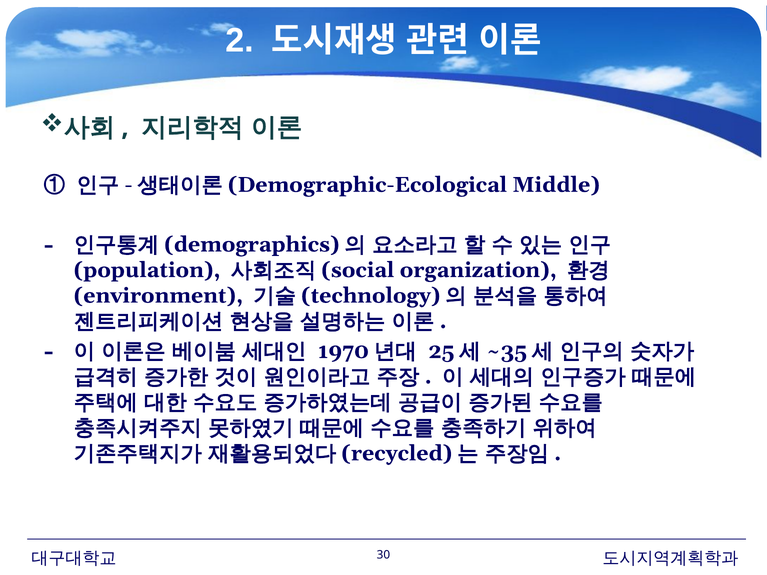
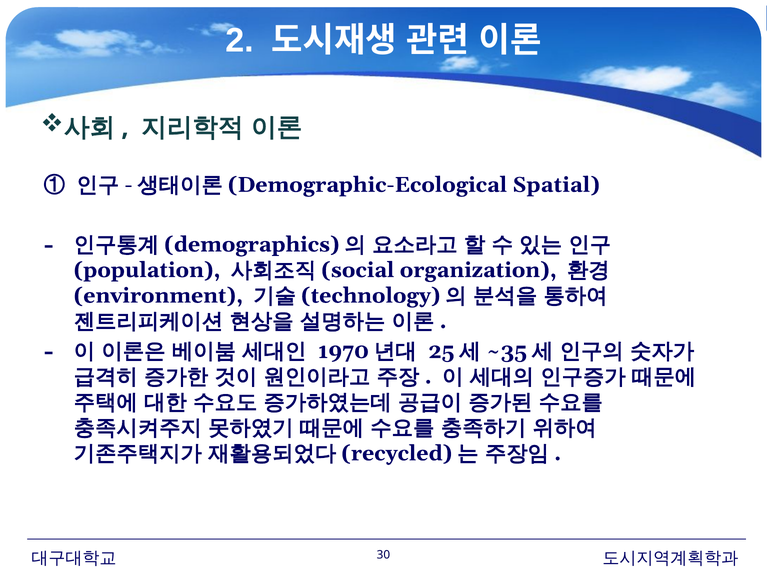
Middle: Middle -> Spatial
